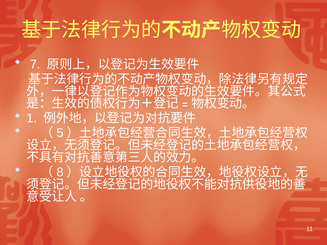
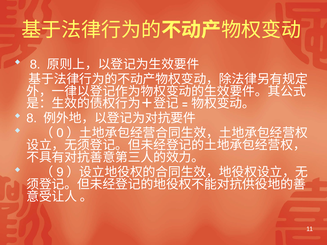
7 at (35, 64): 7 -> 8
1 at (32, 118): 1 -> 8
5: 5 -> 0
8: 8 -> 9
